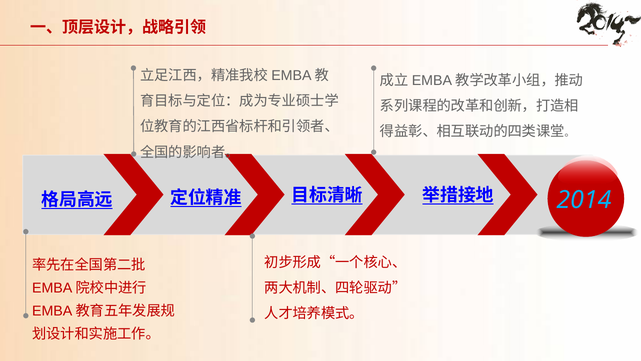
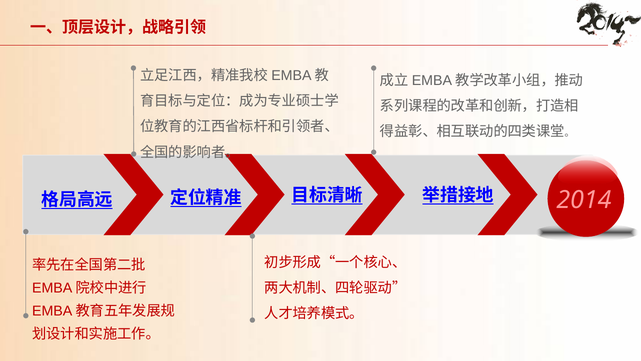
2014 colour: light blue -> pink
